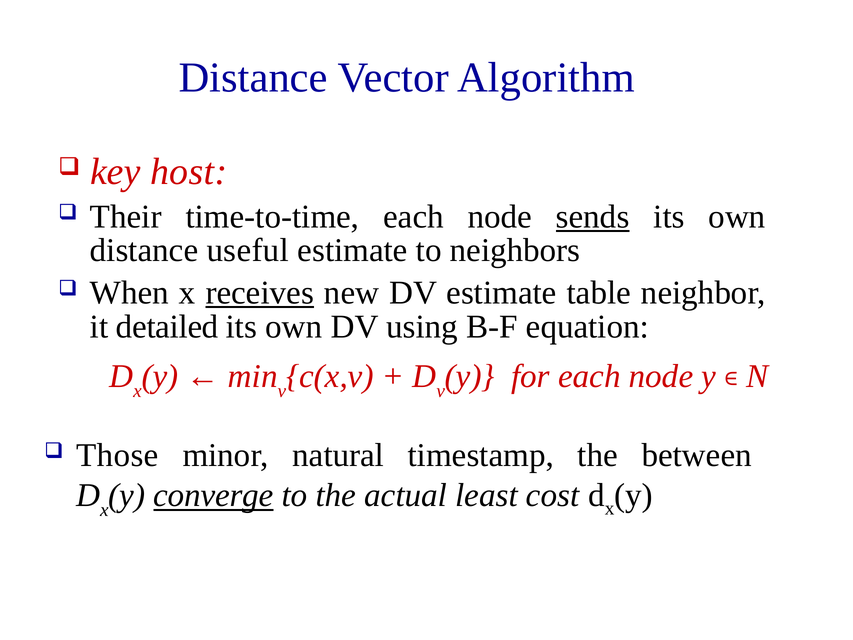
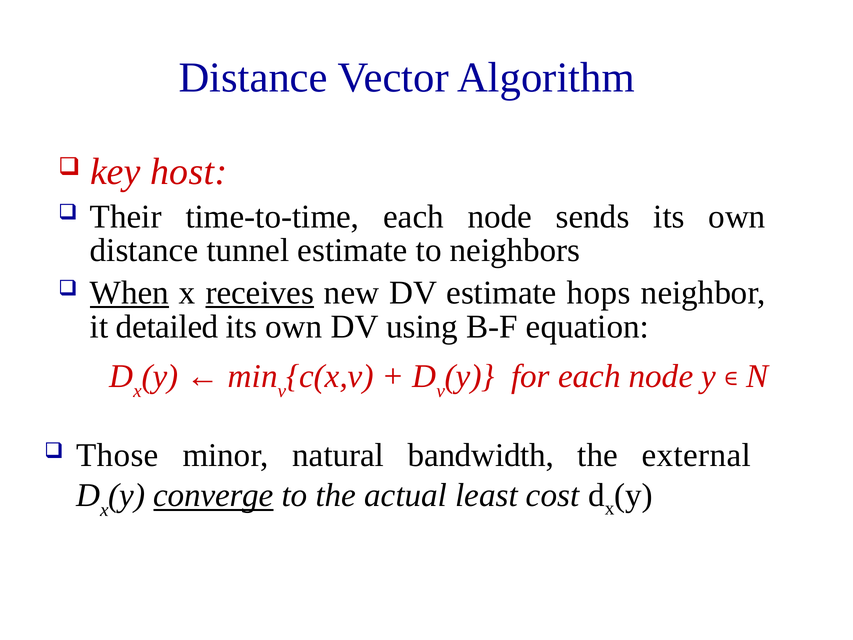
sends underline: present -> none
useful: useful -> tunnel
When underline: none -> present
table: table -> hops
timestamp: timestamp -> bandwidth
between: between -> external
